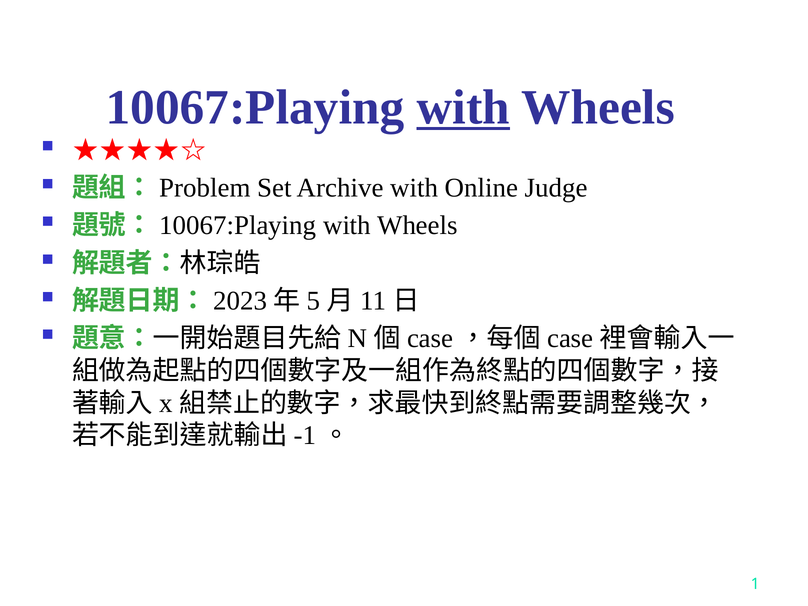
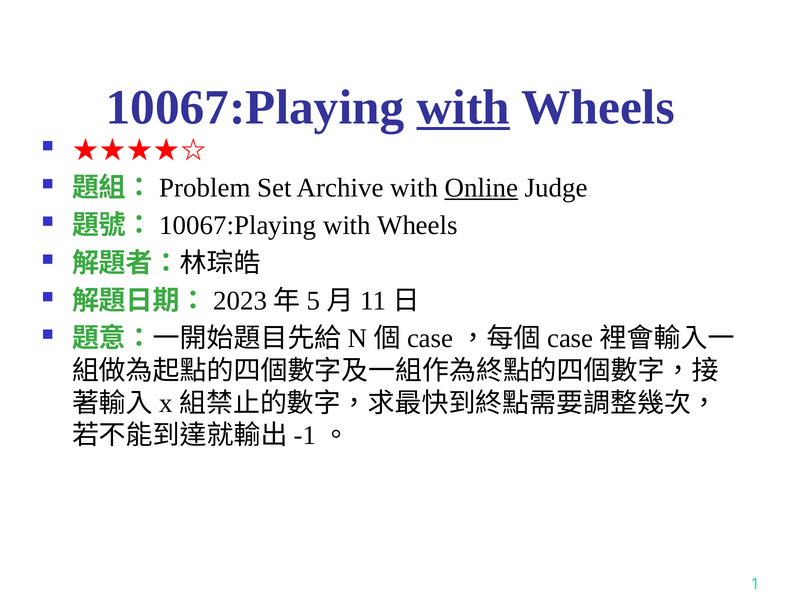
Online underline: none -> present
